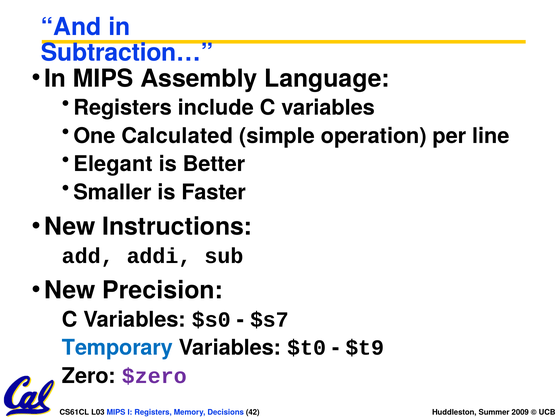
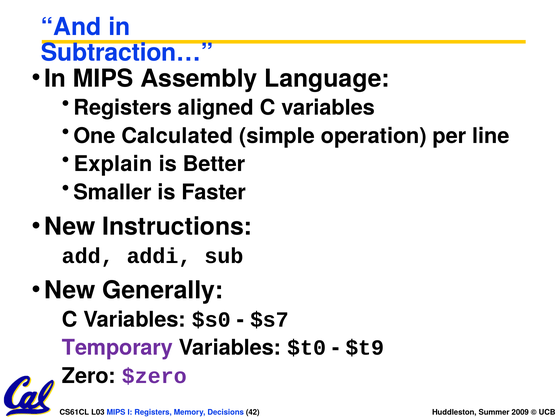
include: include -> aligned
Elegant: Elegant -> Explain
Precision: Precision -> Generally
Temporary colour: blue -> purple
